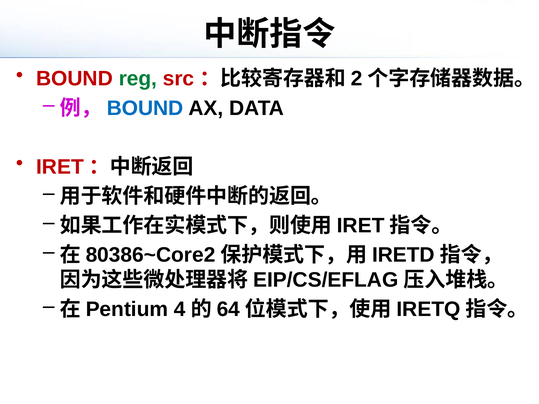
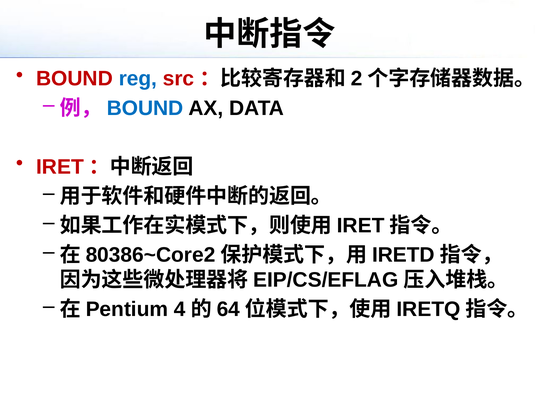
reg colour: green -> blue
